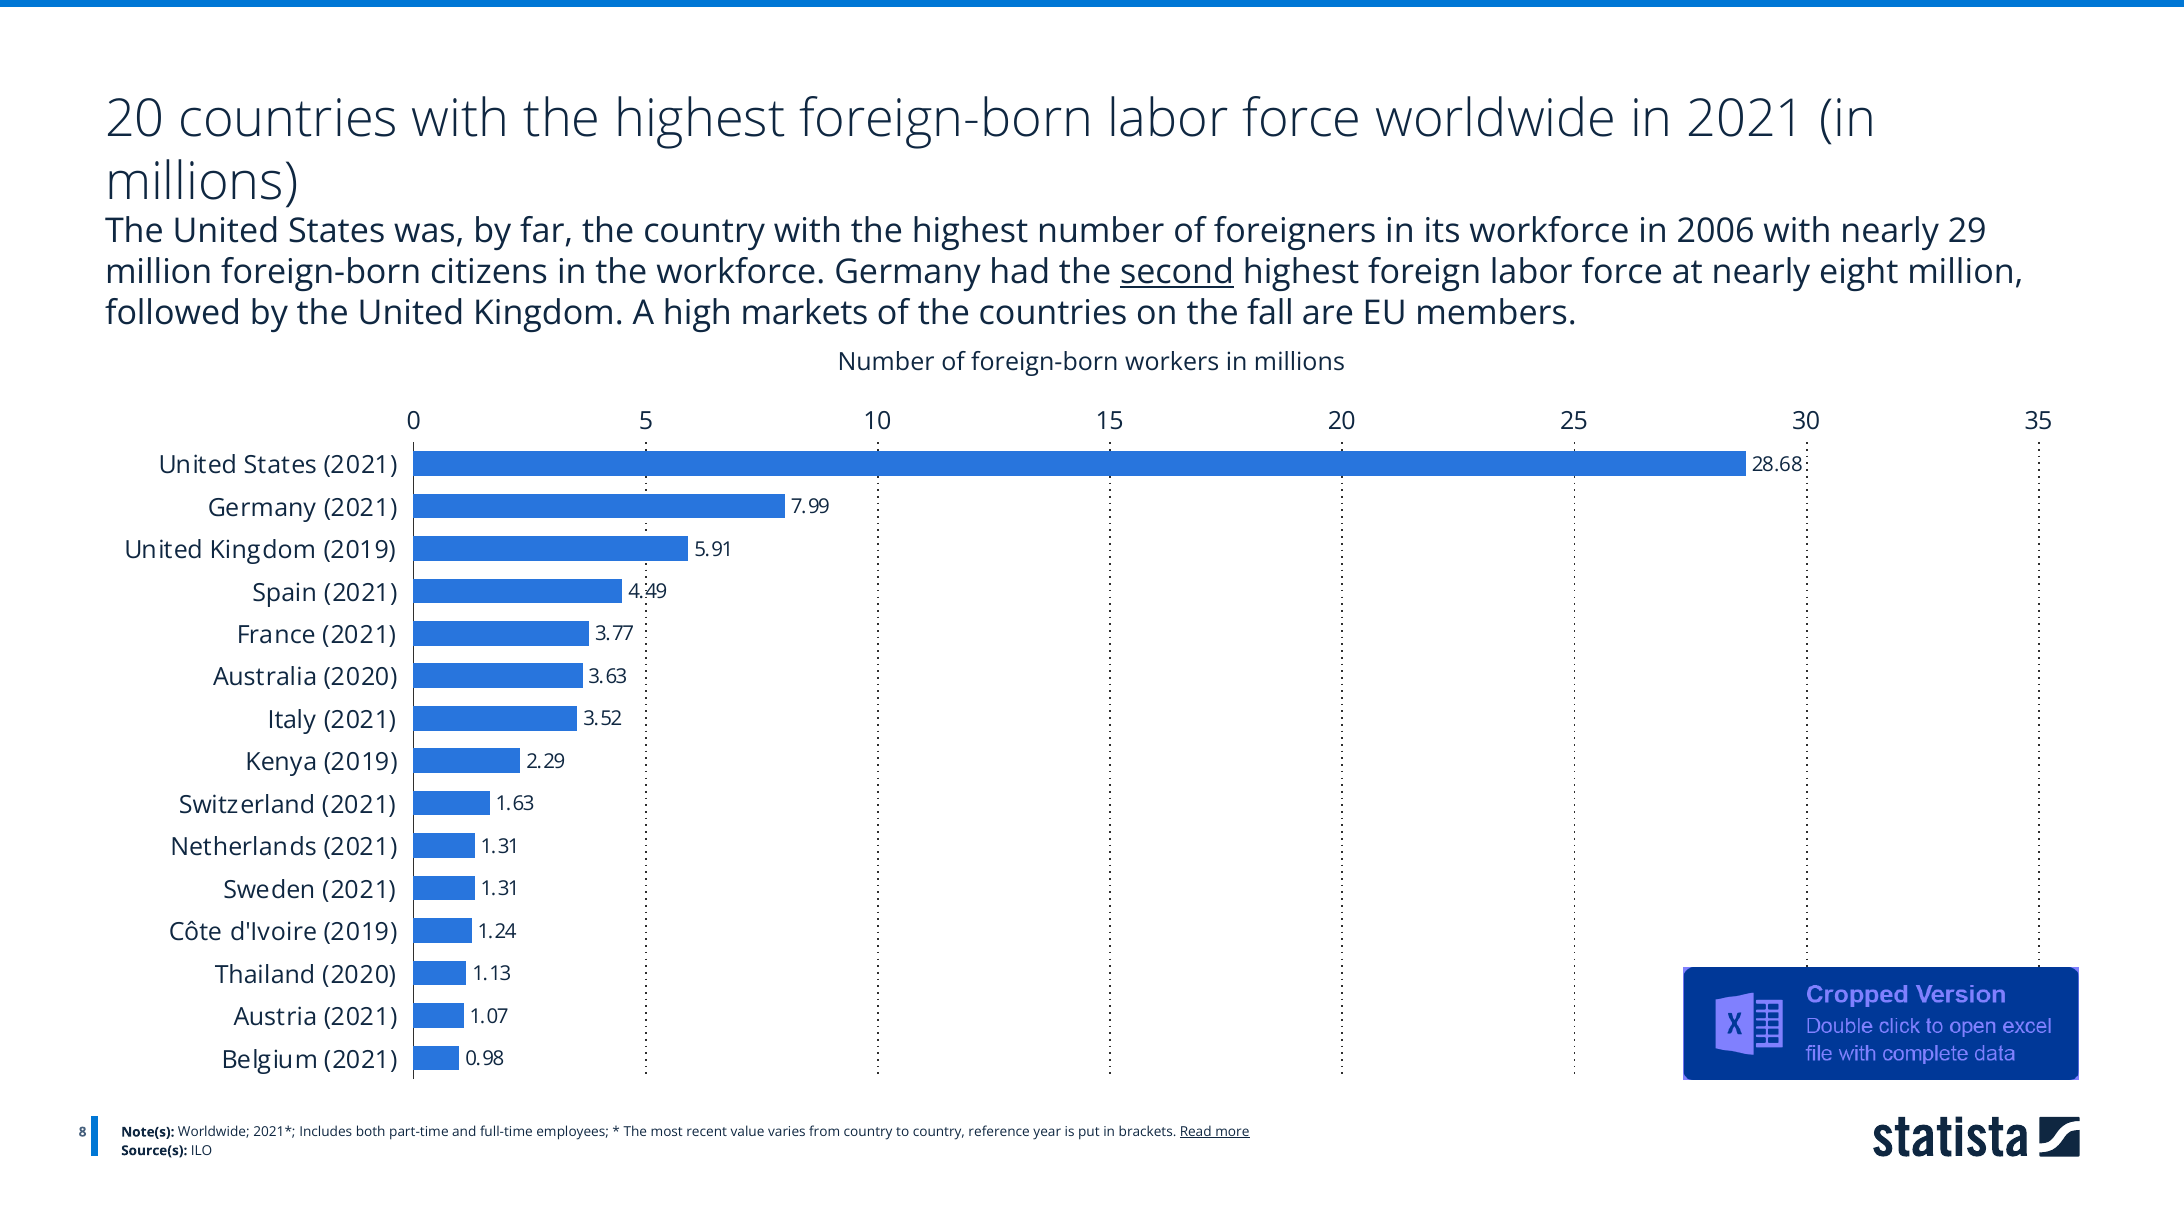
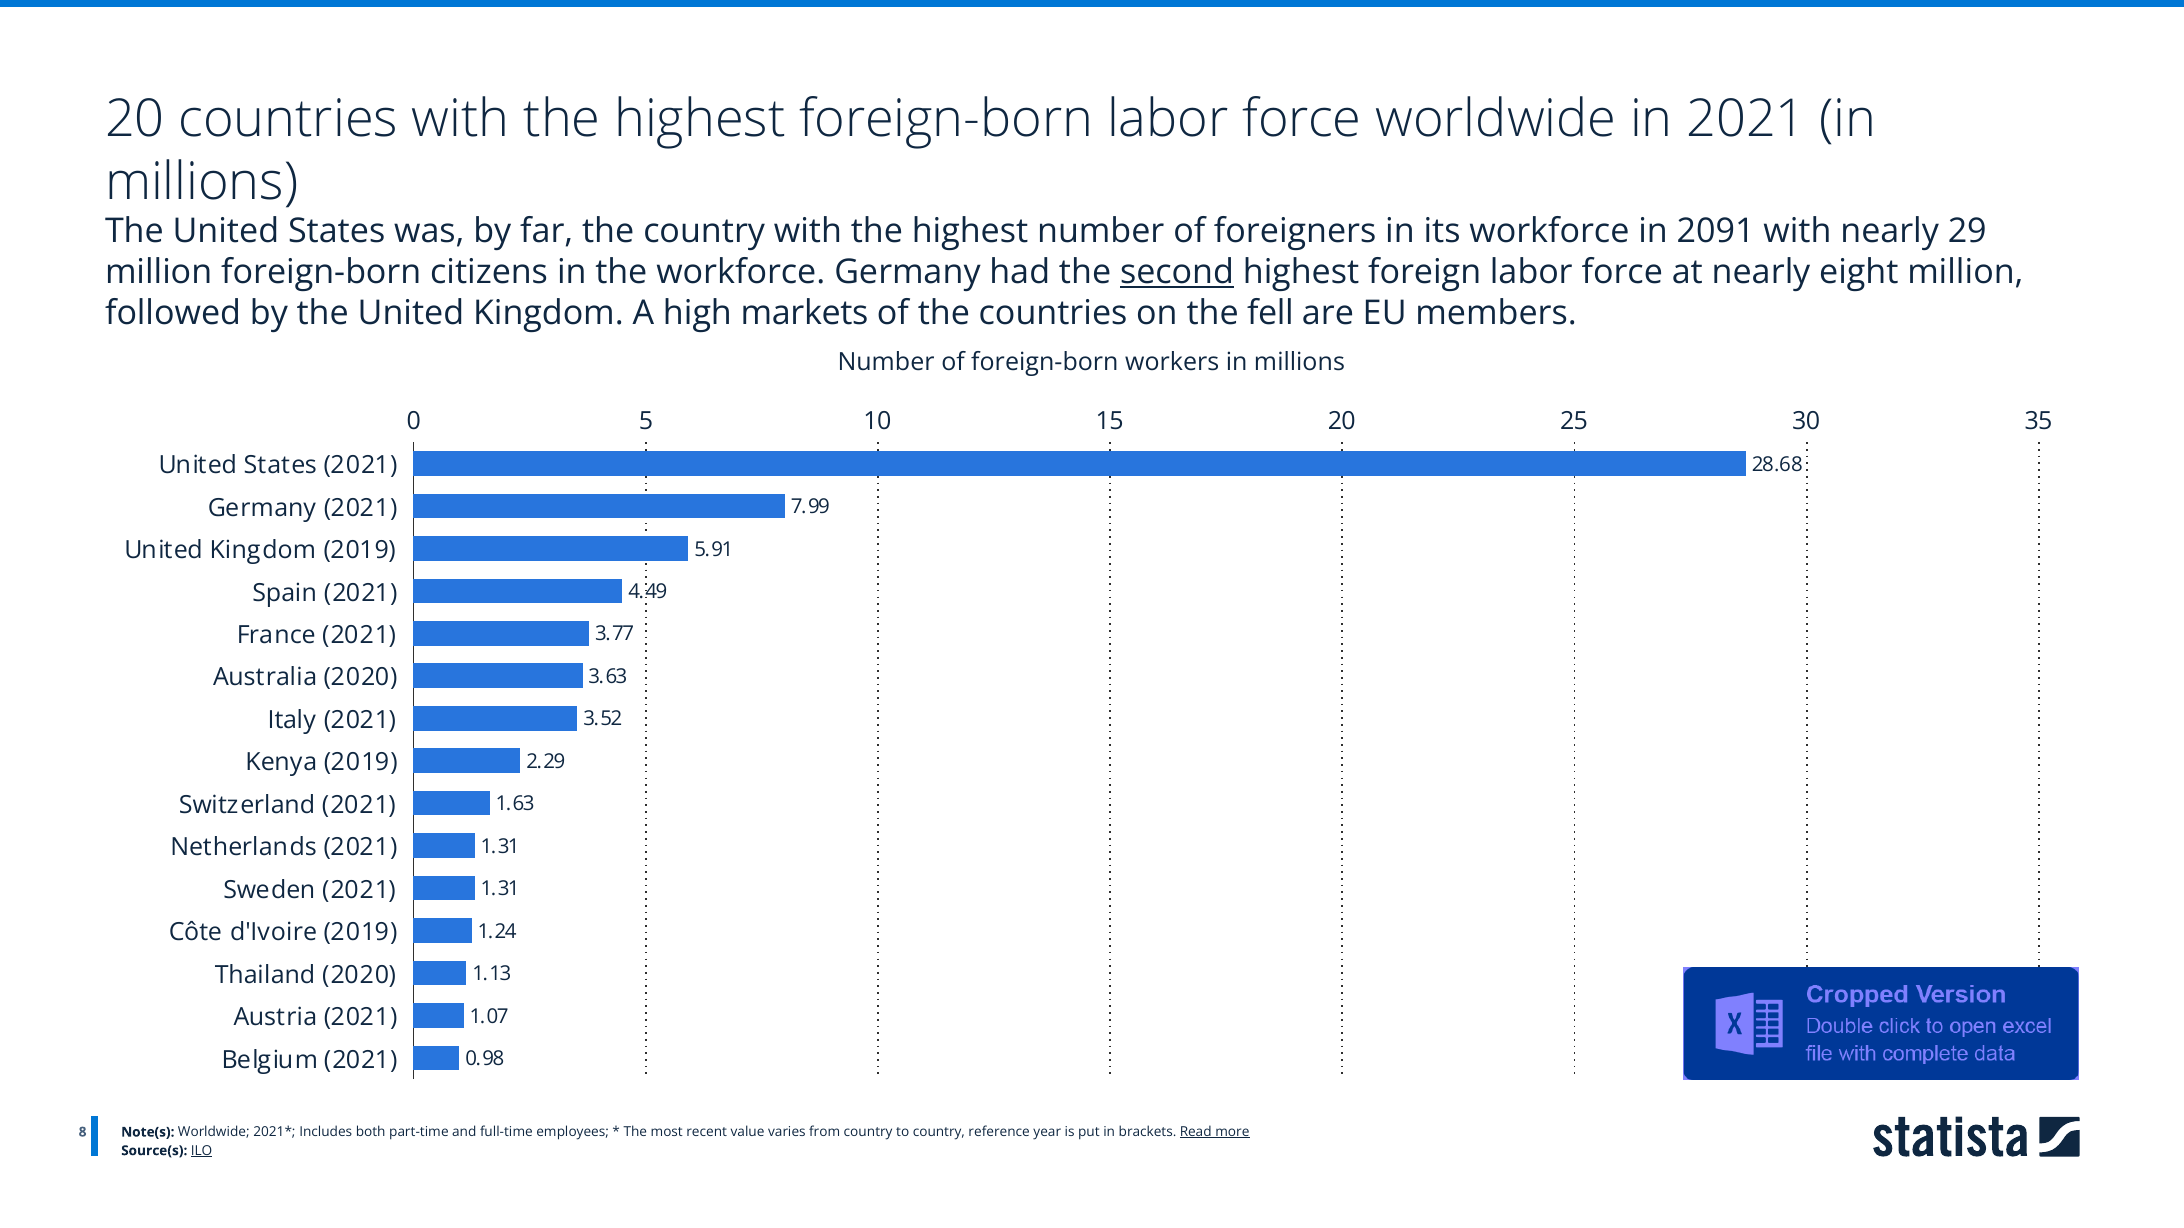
2006: 2006 -> 2091
fall: fall -> fell
ILO underline: none -> present
